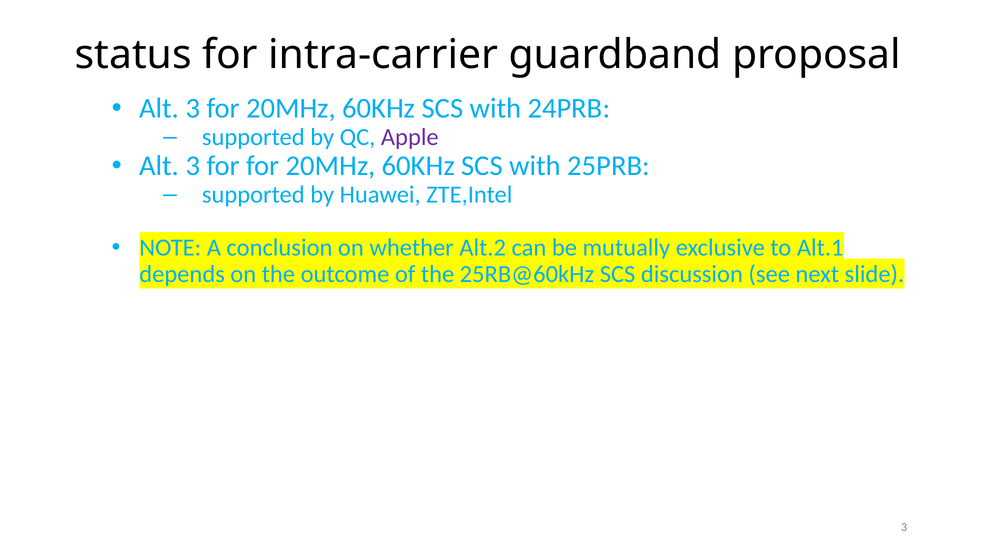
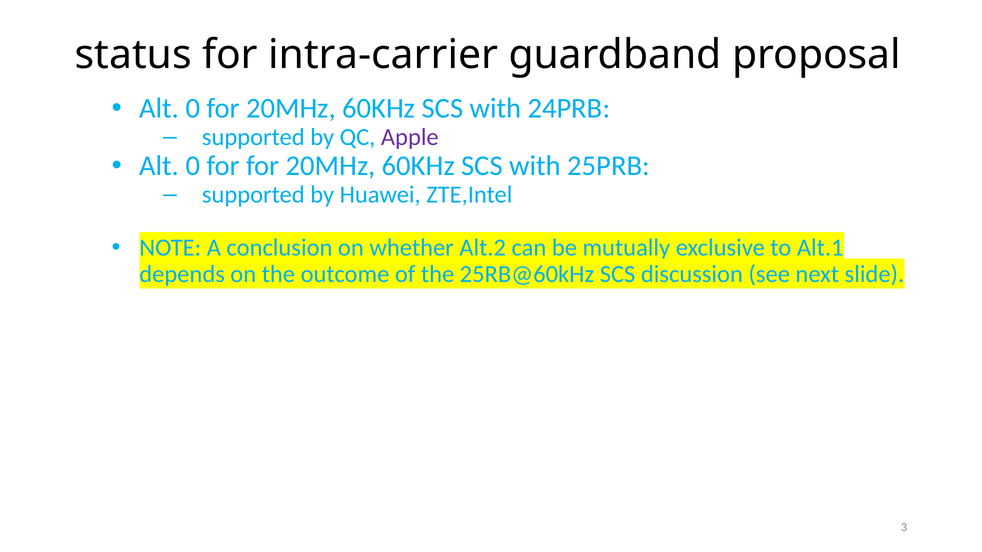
3 at (193, 108): 3 -> 0
3 at (193, 166): 3 -> 0
